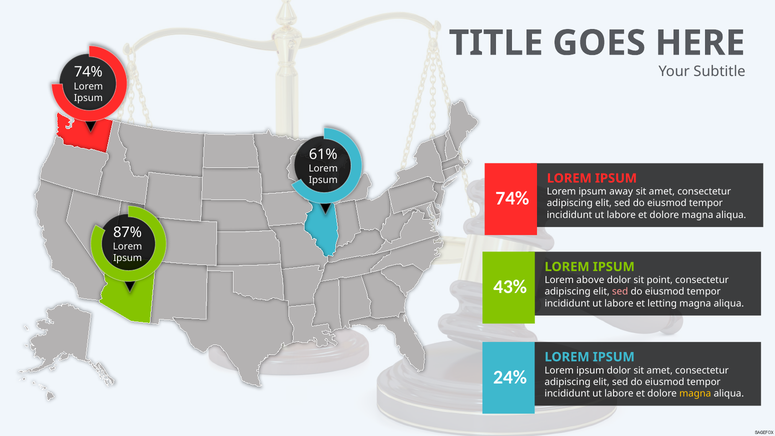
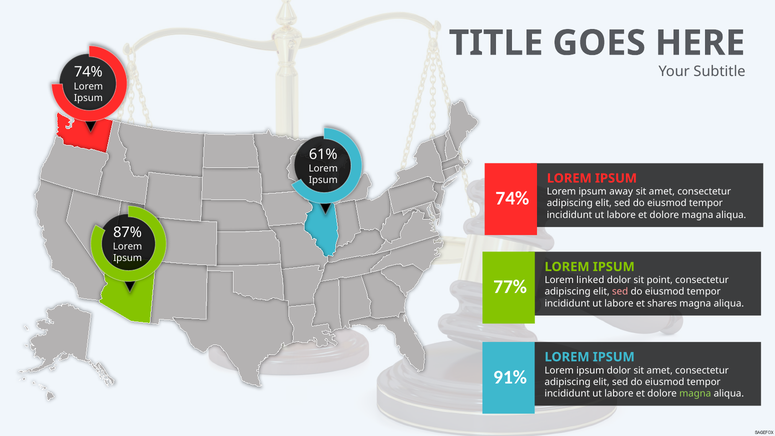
above: above -> linked
43%: 43% -> 77%
letting: letting -> shares
24%: 24% -> 91%
magna at (695, 394) colour: yellow -> light green
